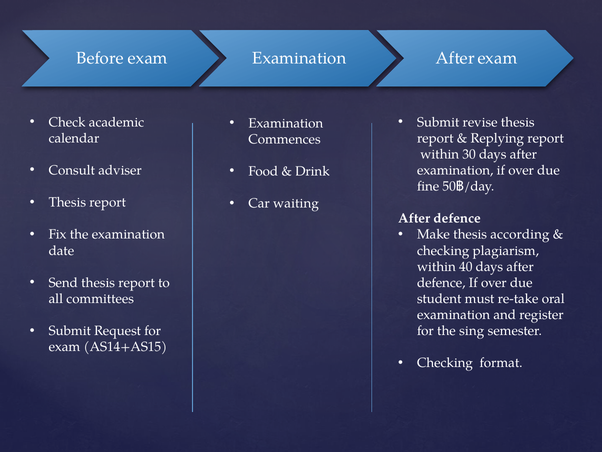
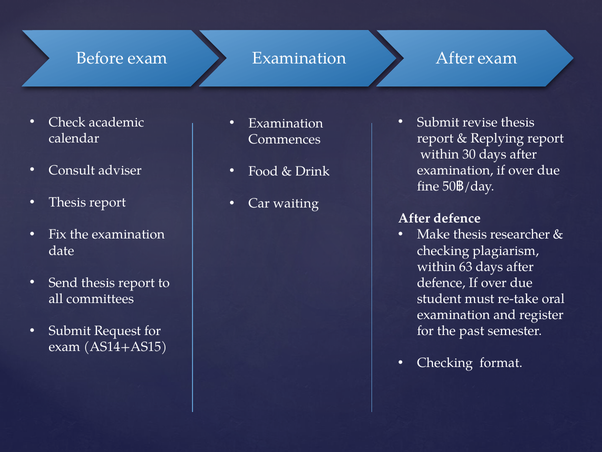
according: according -> researcher
40: 40 -> 63
sing: sing -> past
